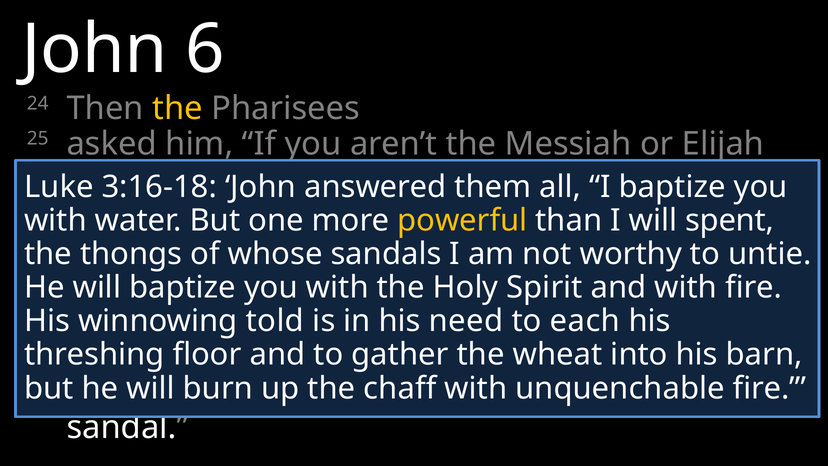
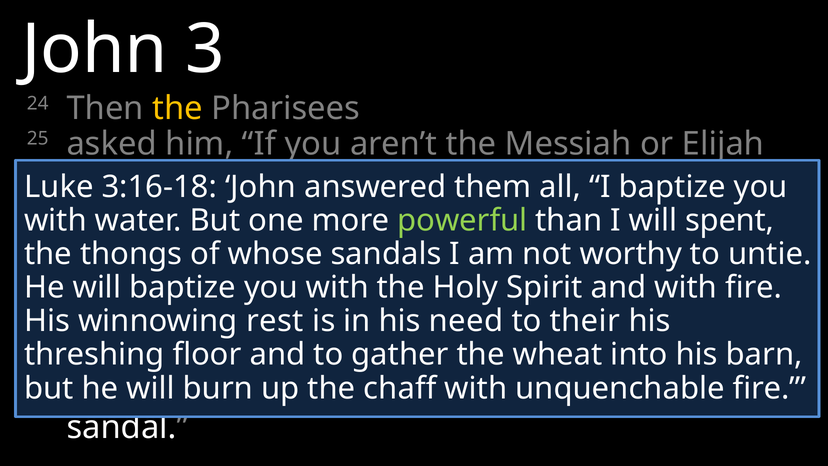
6: 6 -> 3
powerful colour: yellow -> light green
told at (275, 321): told -> rest
each: each -> their
